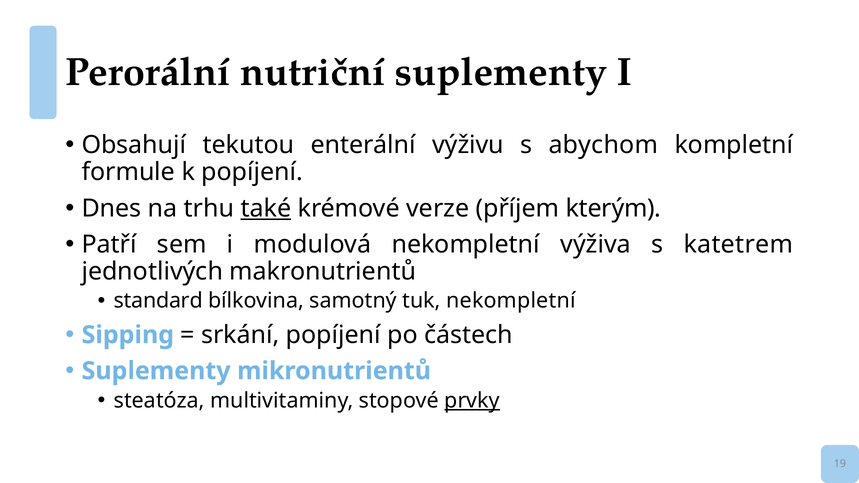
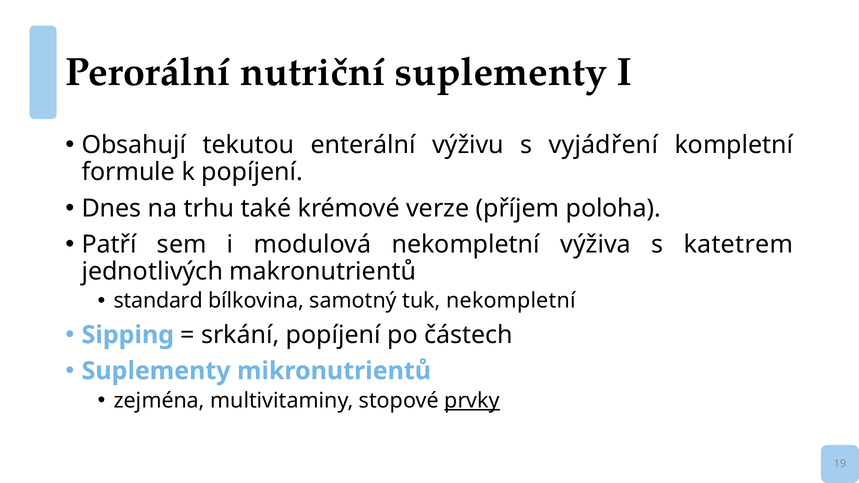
abychom: abychom -> vyjádření
také underline: present -> none
kterým: kterým -> poloha
steatóza: steatóza -> zejména
